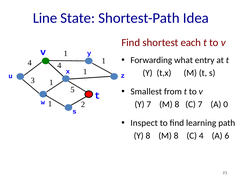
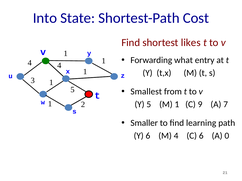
Line: Line -> Into
Idea: Idea -> Cost
each: each -> likes
Y 7: 7 -> 5
8 at (177, 105): 8 -> 1
C 7: 7 -> 9
0: 0 -> 7
Inspect: Inspect -> Smaller
Y 8: 8 -> 6
8 at (176, 136): 8 -> 4
C 4: 4 -> 6
6: 6 -> 0
